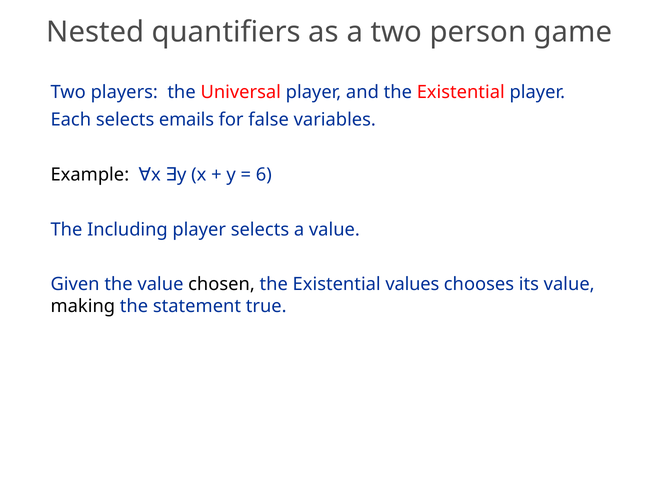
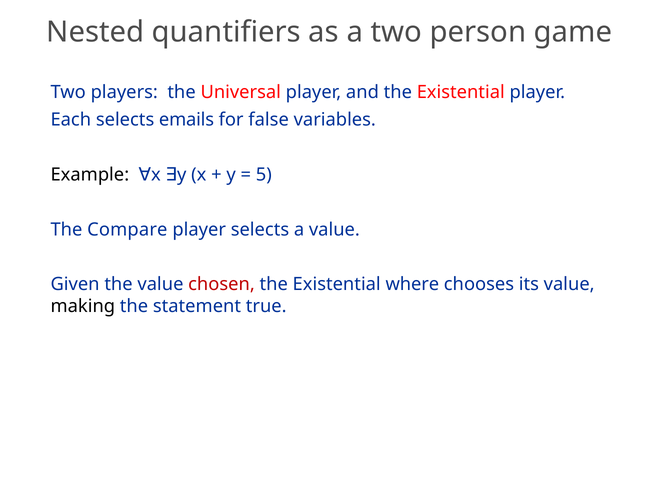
6: 6 -> 5
Including: Including -> Compare
chosen colour: black -> red
values: values -> where
